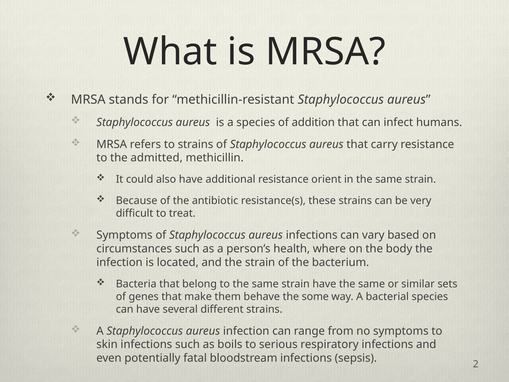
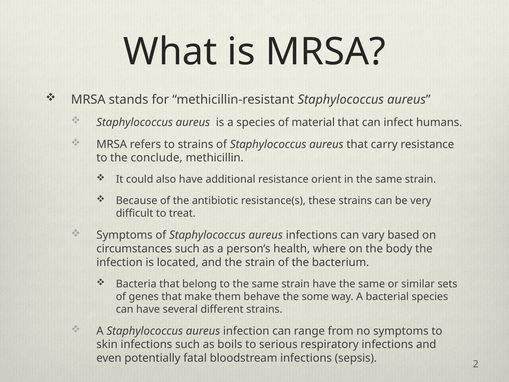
addition: addition -> material
admitted: admitted -> conclude
